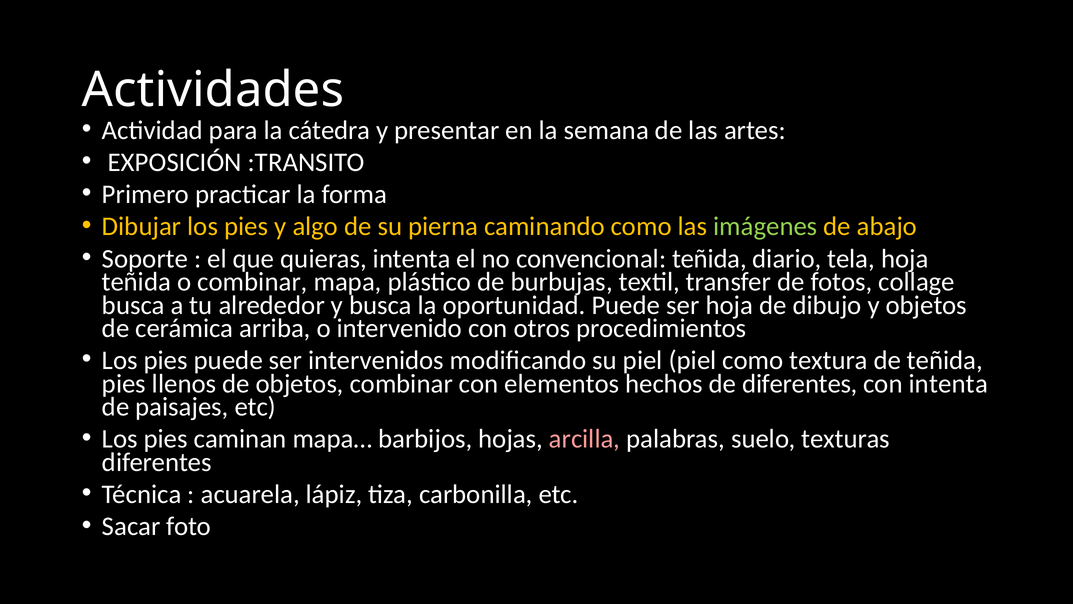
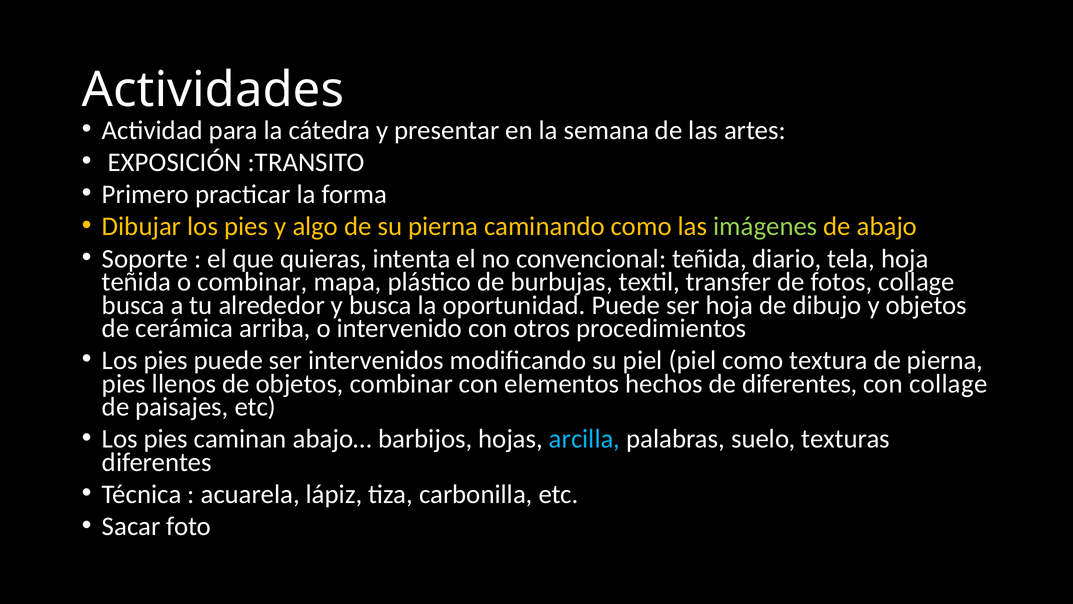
de teñida: teñida -> pierna
con intenta: intenta -> collage
mapa…: mapa… -> abajo…
arcilla colour: pink -> light blue
